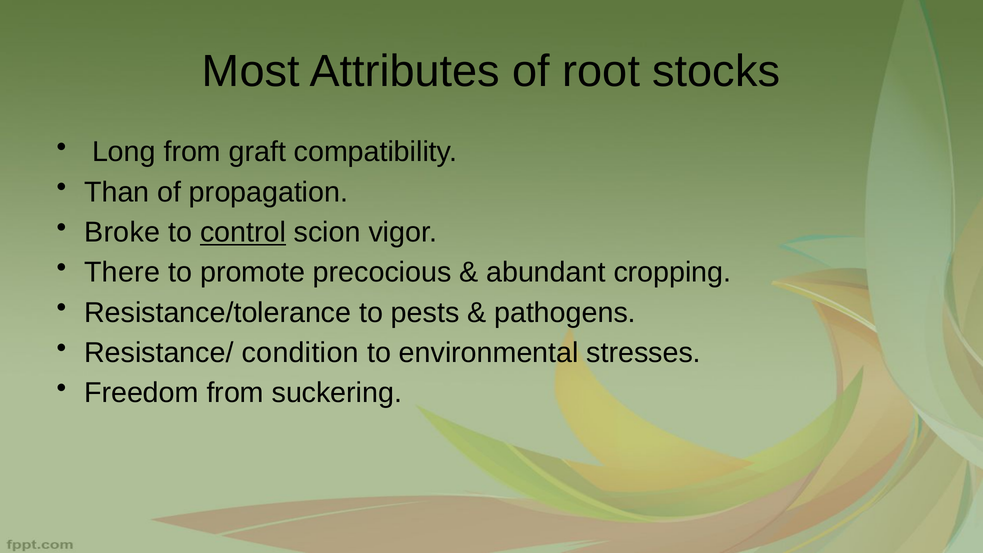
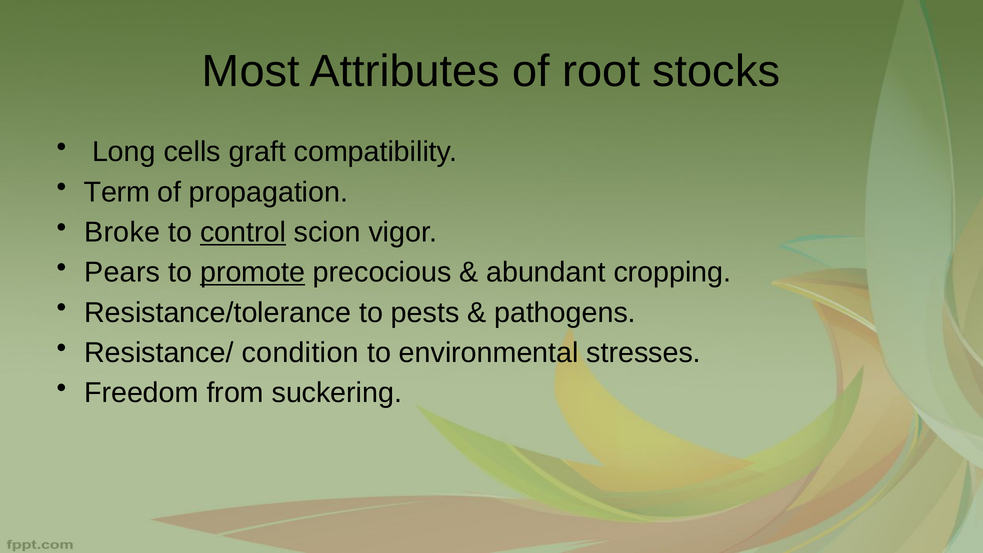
Long from: from -> cells
Than: Than -> Term
There: There -> Pears
promote underline: none -> present
